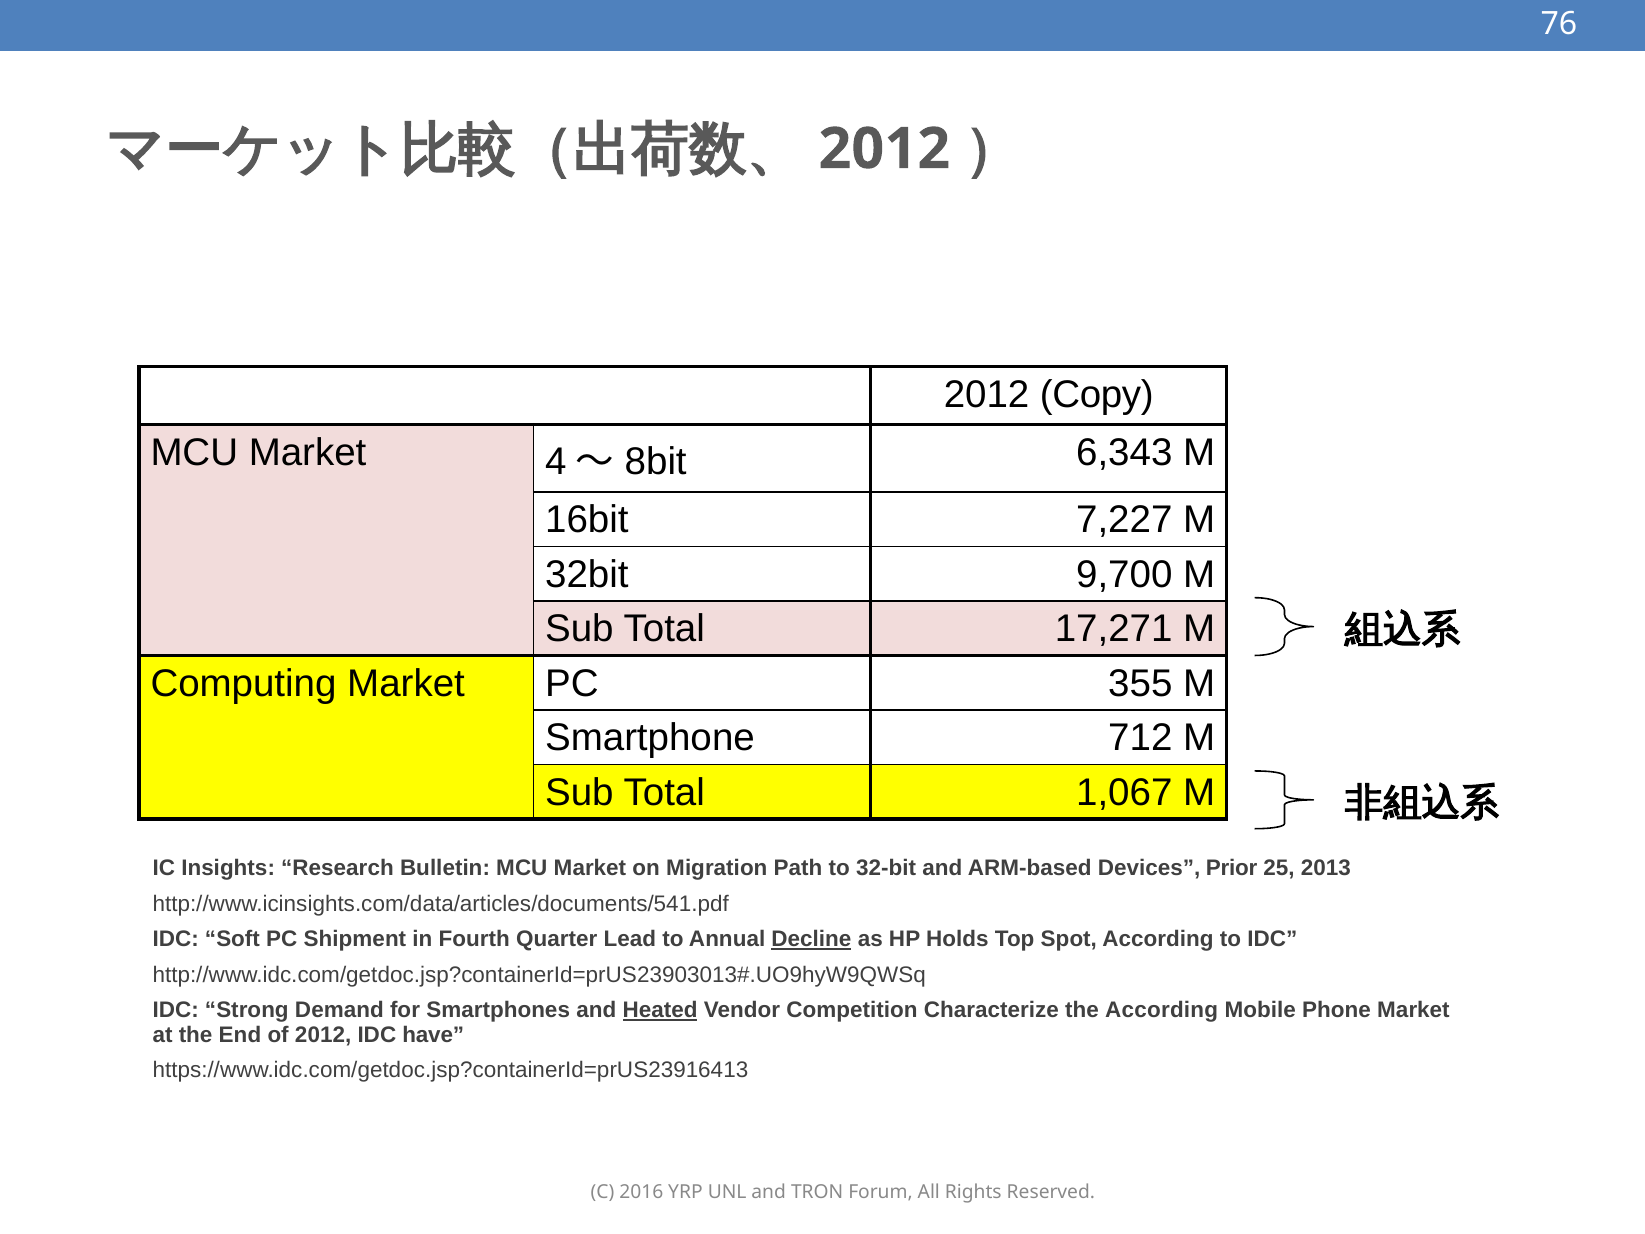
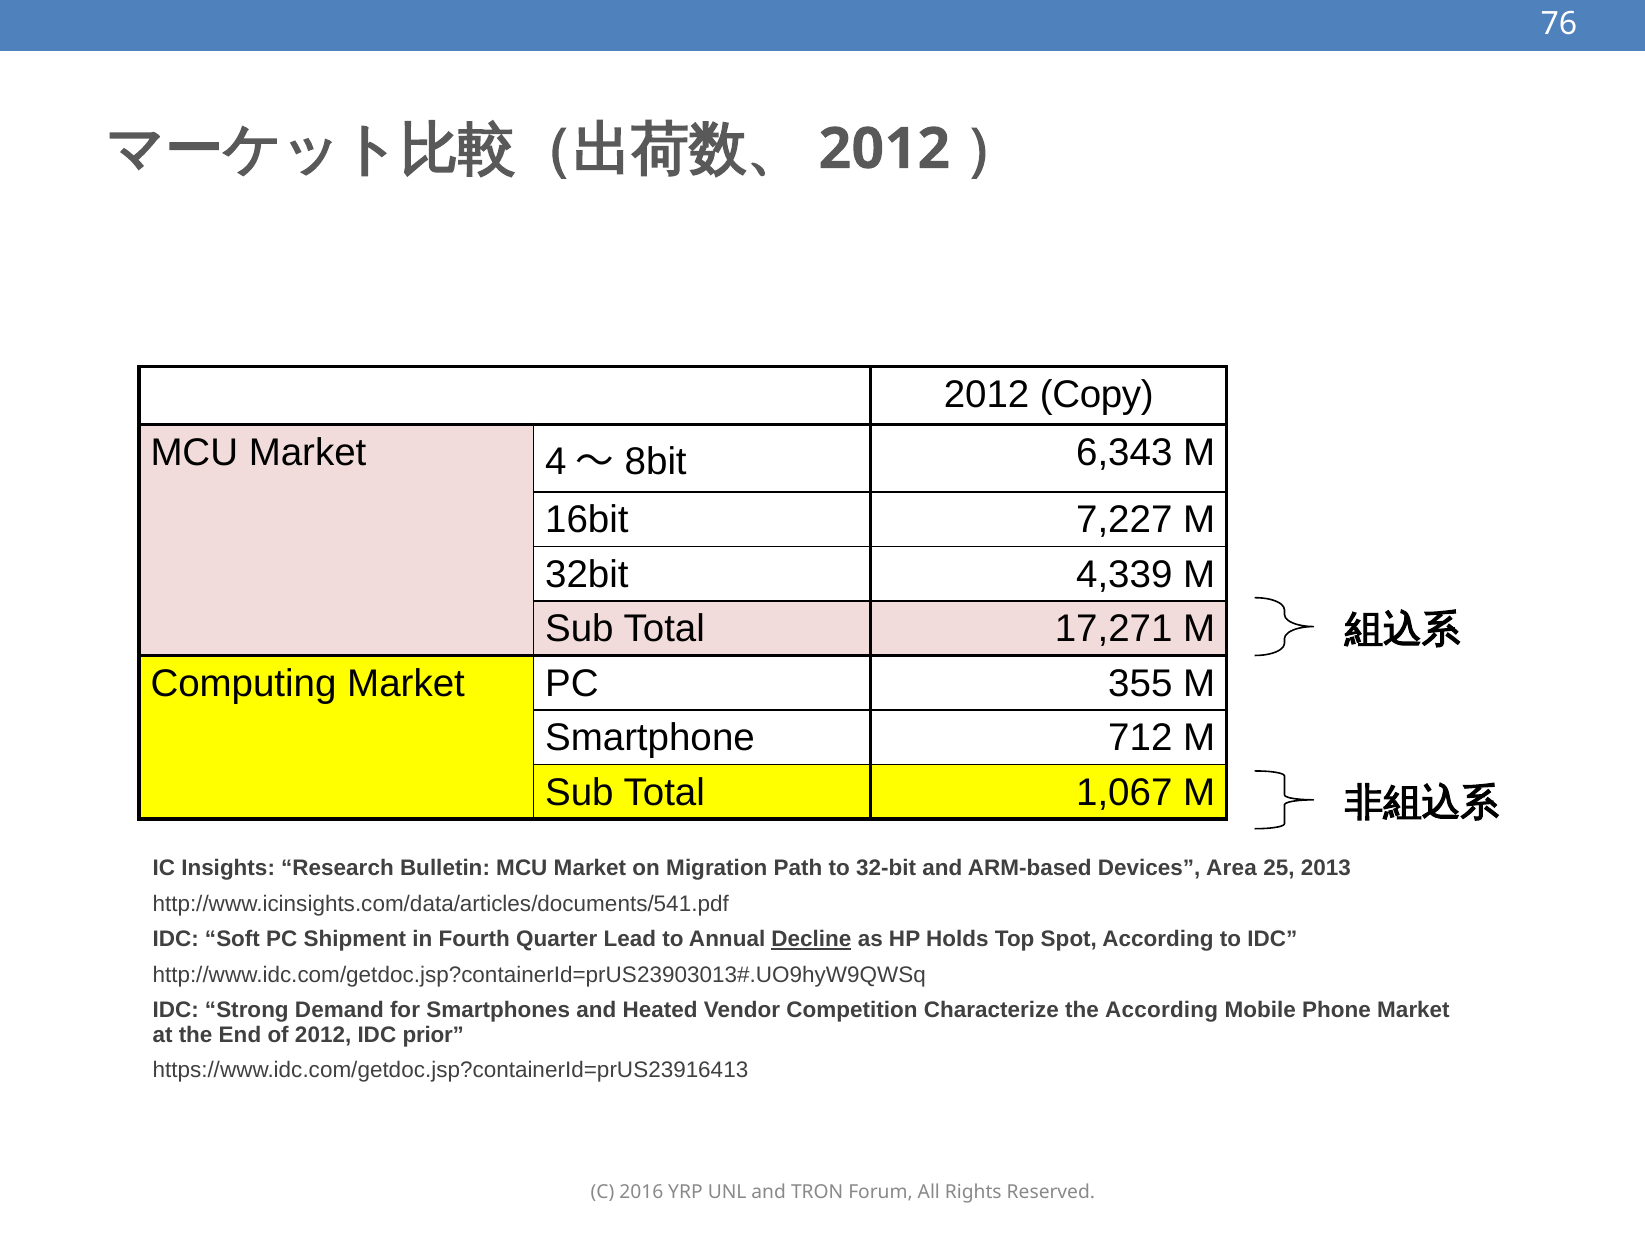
9,700: 9,700 -> 4,339
Prior: Prior -> Area
Heated underline: present -> none
have: have -> prior
